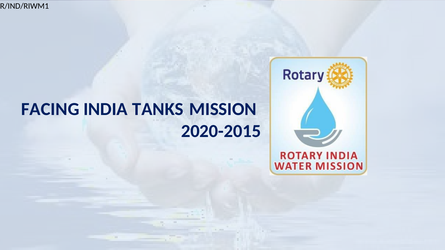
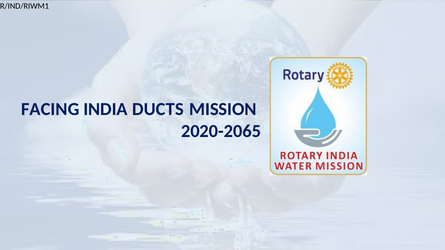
TANKS: TANKS -> DUCTS
2020-2015: 2020-2015 -> 2020-2065
